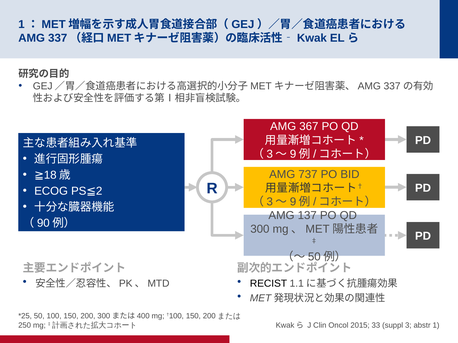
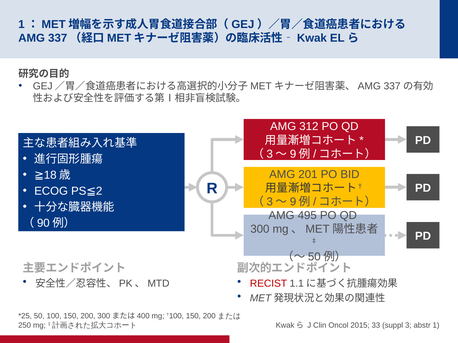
367: 367 -> 312
737: 737 -> 201
137: 137 -> 495
RECIST colour: black -> red
